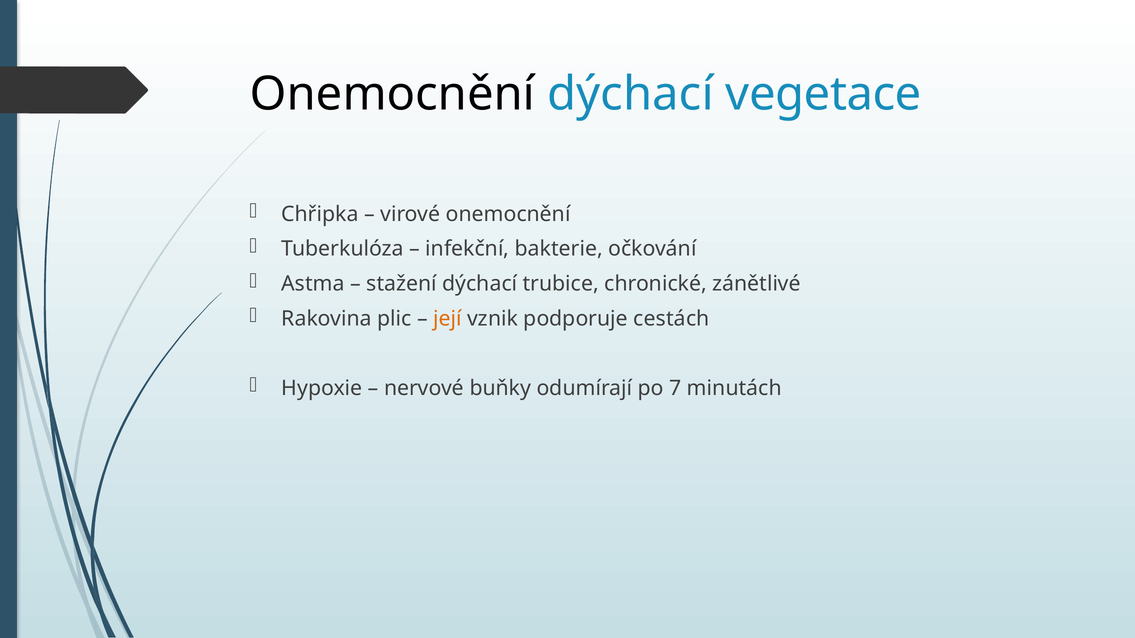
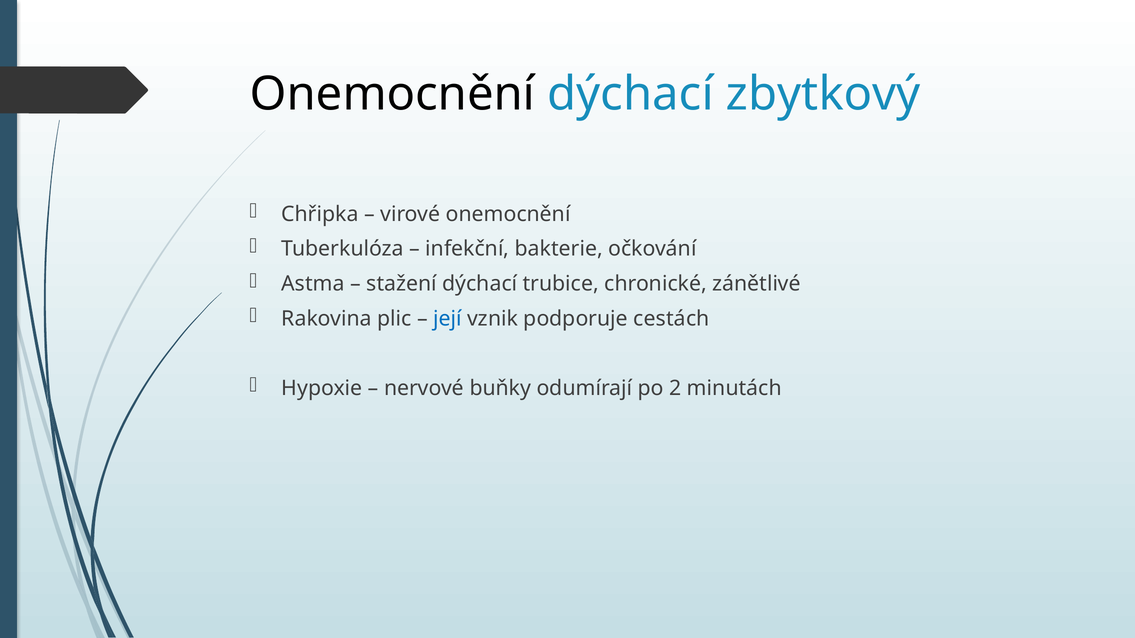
vegetace: vegetace -> zbytkový
její colour: orange -> blue
7: 7 -> 2
